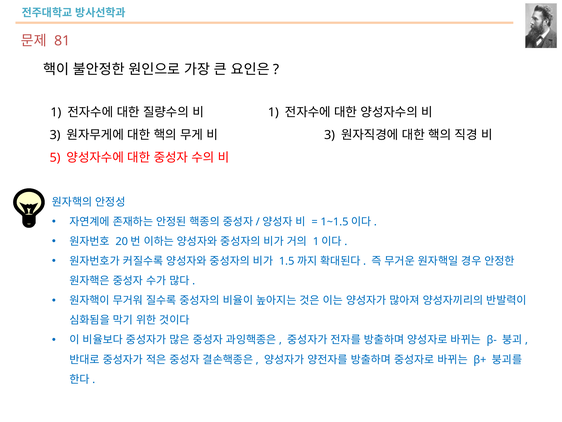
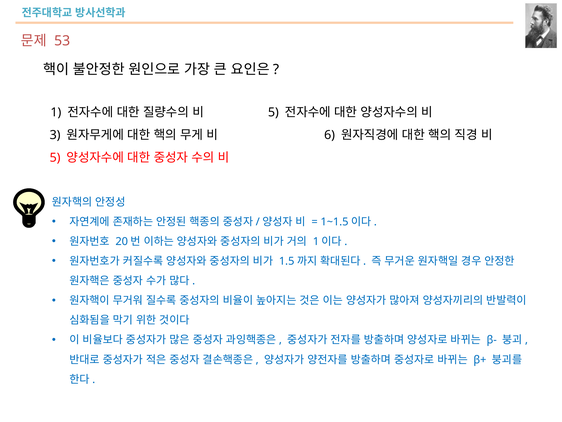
81: 81 -> 53
1 at (273, 112): 1 -> 5
3 at (330, 135): 3 -> 6
